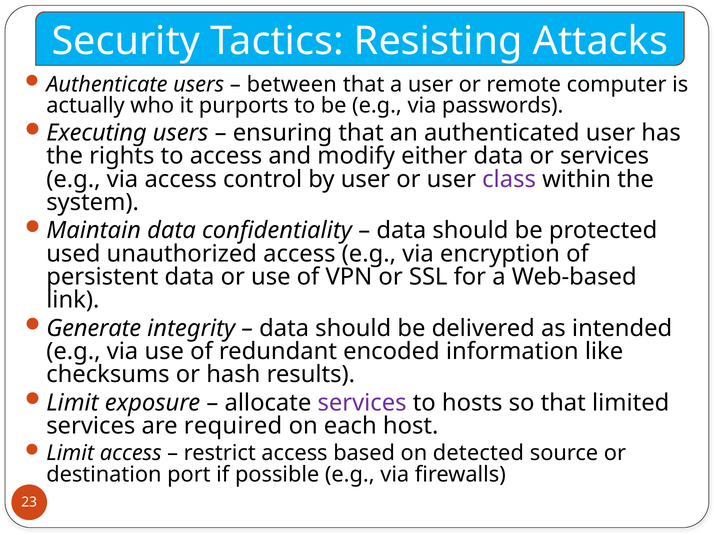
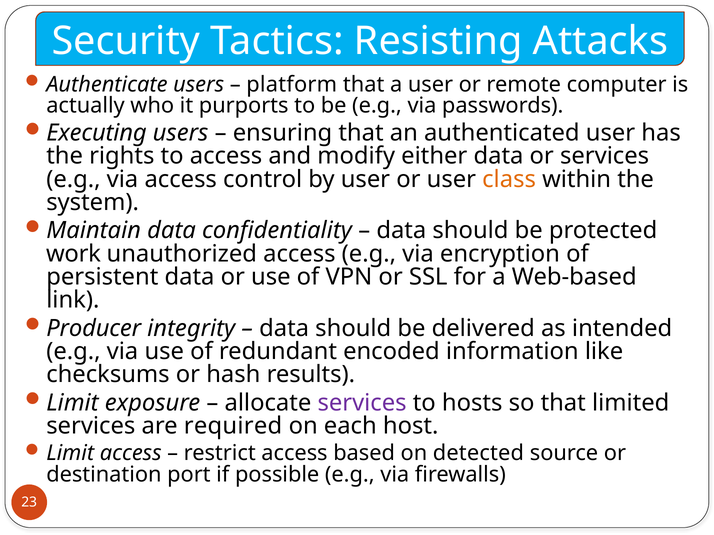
between: between -> platform
class colour: purple -> orange
used: used -> work
Generate: Generate -> Producer
